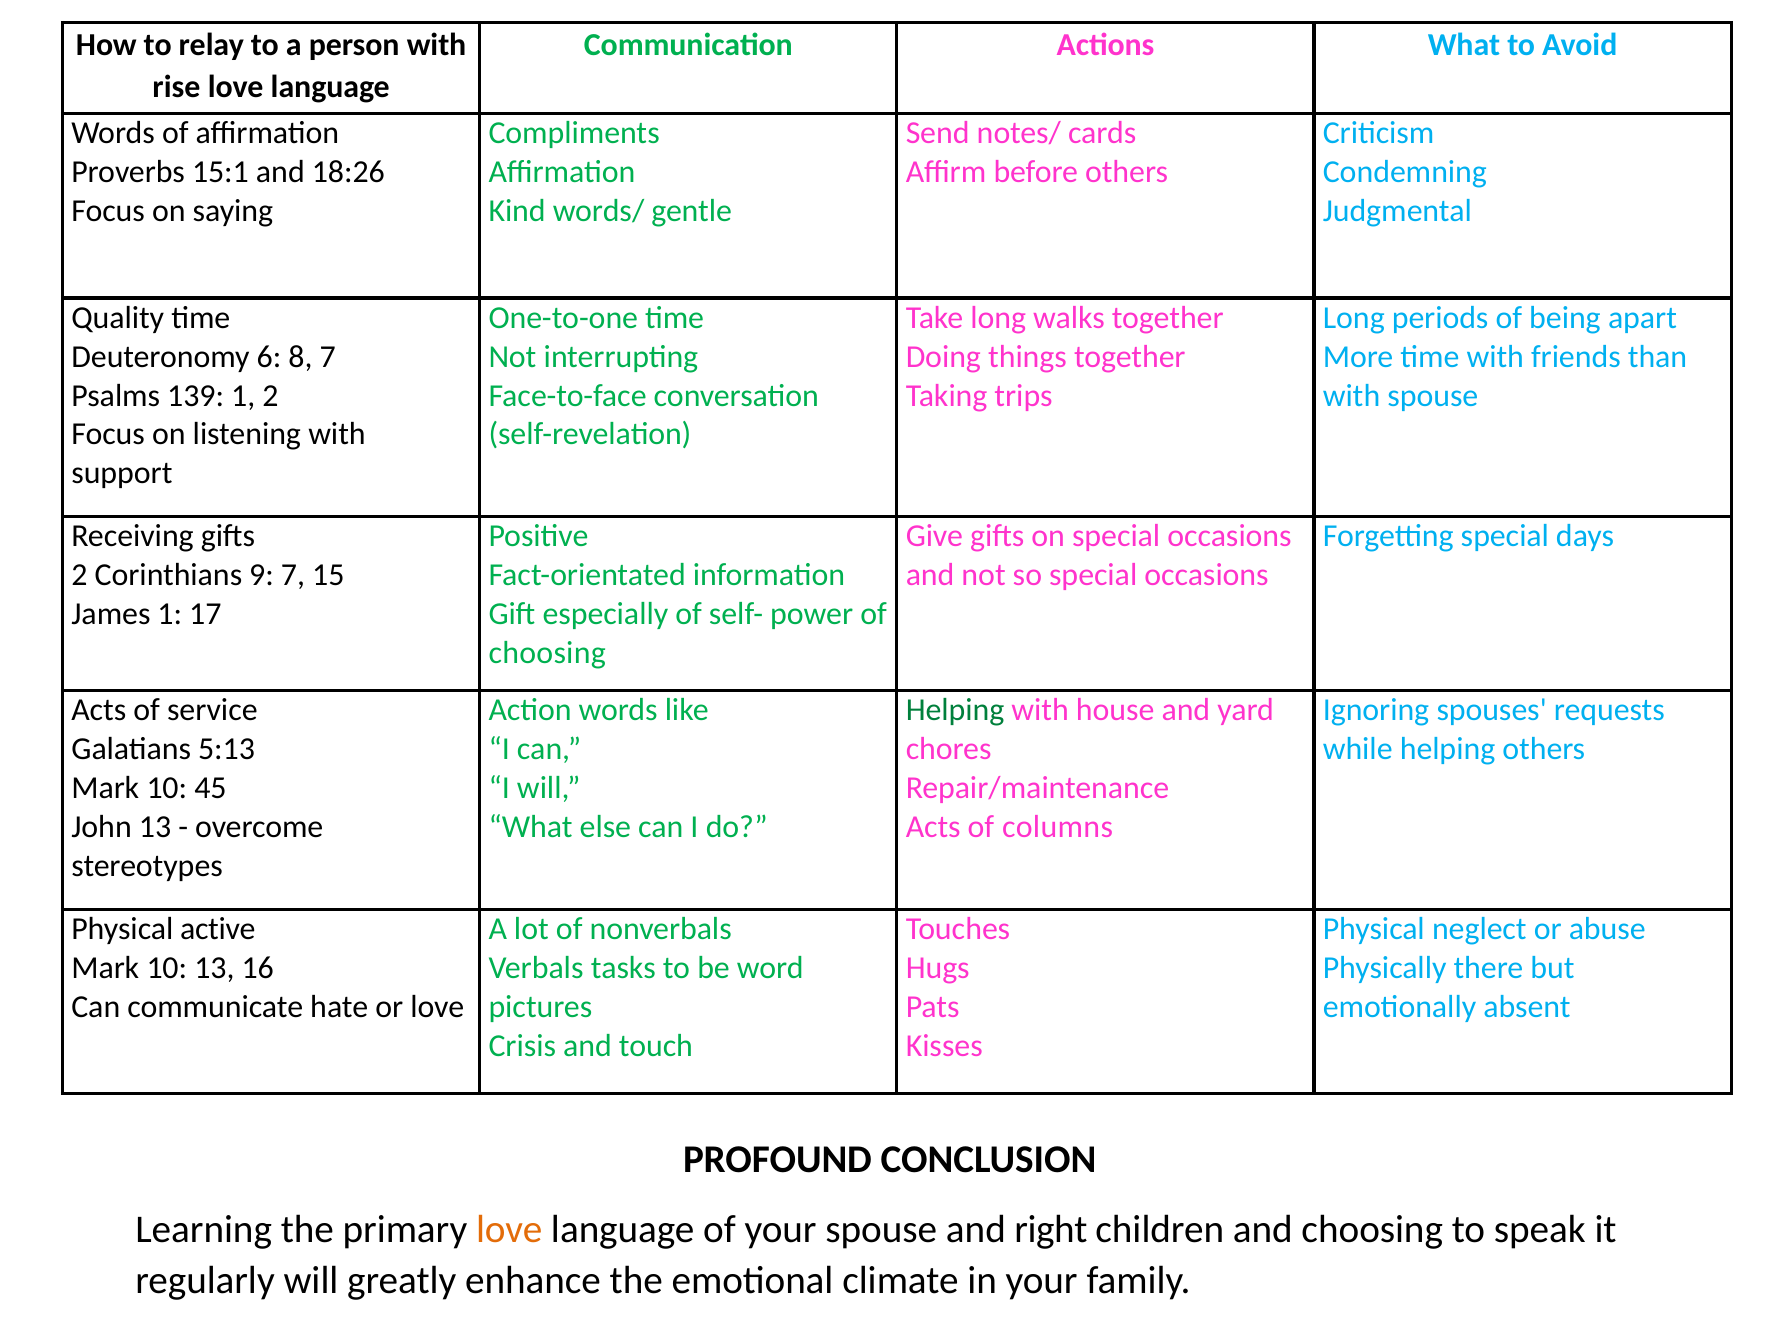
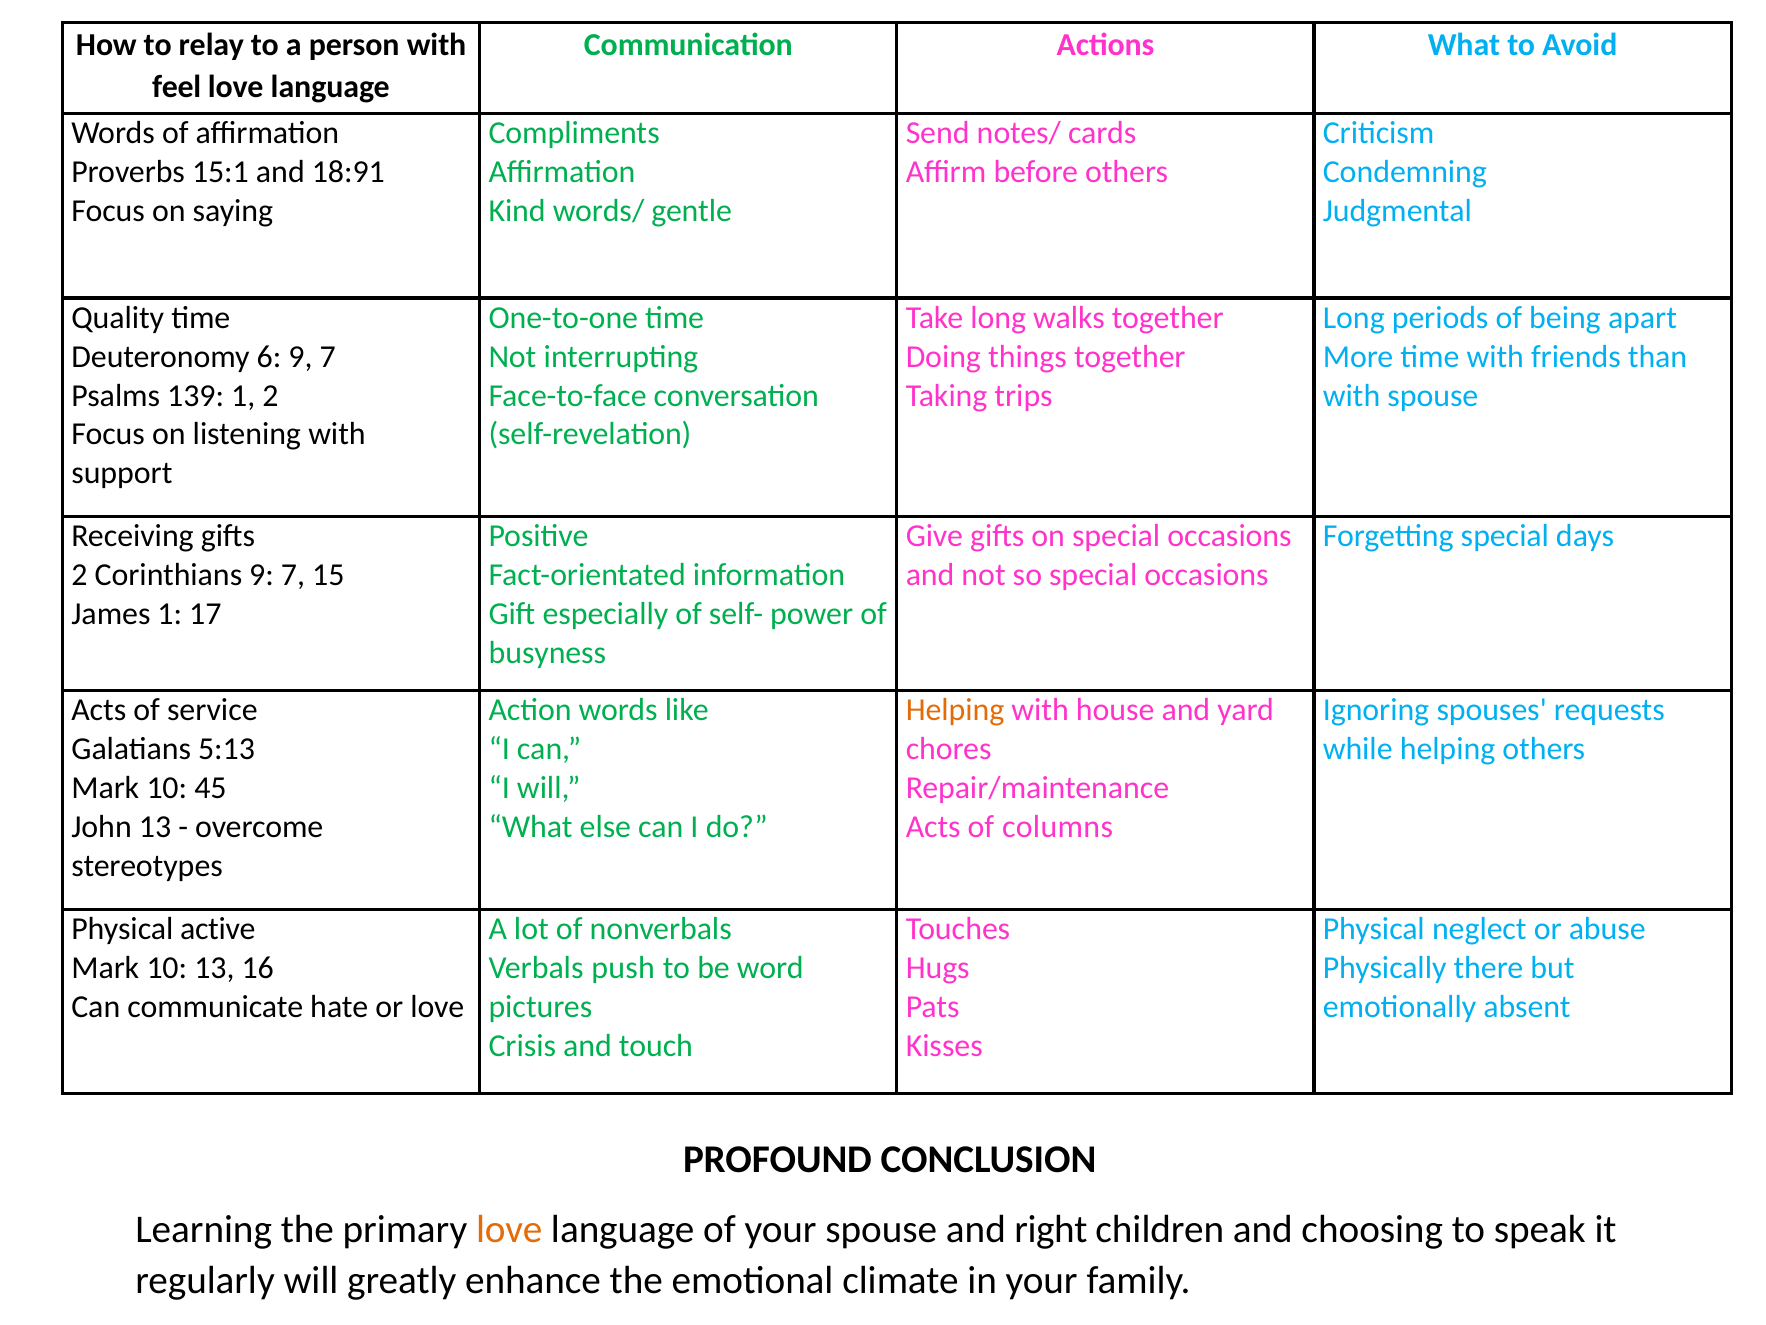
rise: rise -> feel
18:26: 18:26 -> 18:91
6 8: 8 -> 9
choosing at (547, 653): choosing -> busyness
Helping at (955, 710) colour: green -> orange
tasks: tasks -> push
